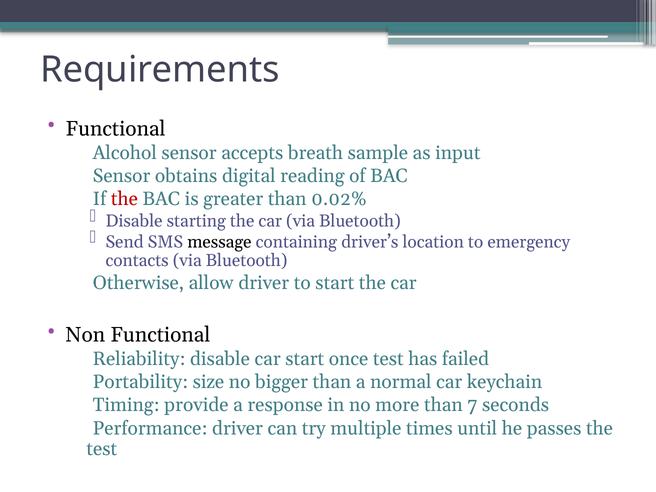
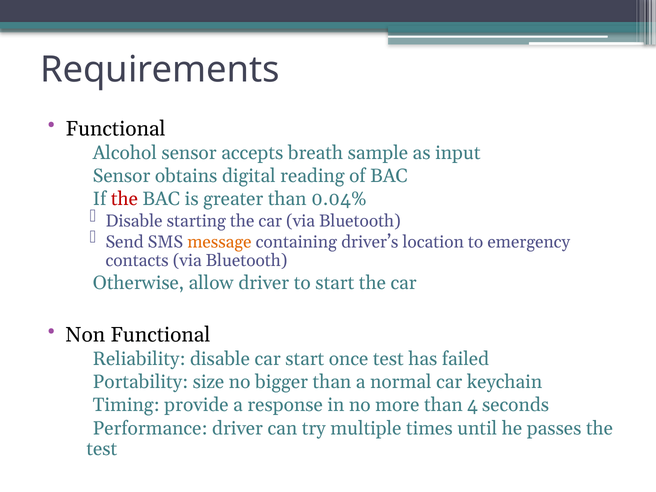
0.02%: 0.02% -> 0.04%
message colour: black -> orange
7: 7 -> 4
